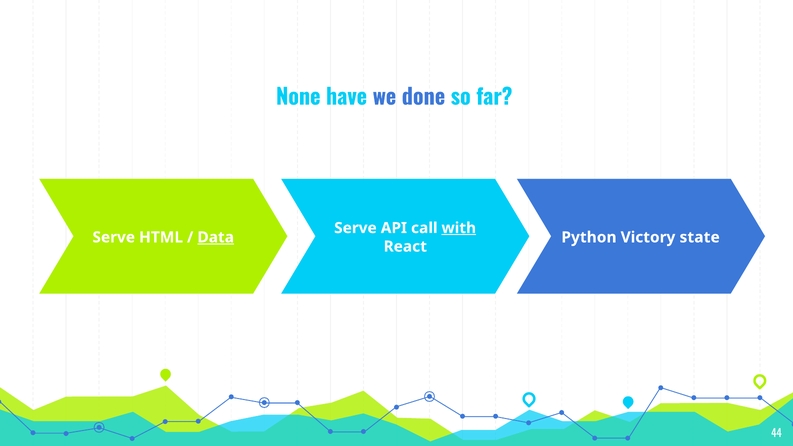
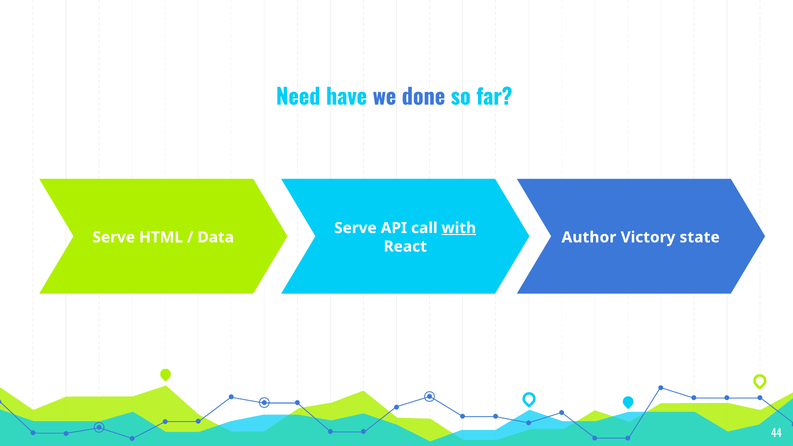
None: None -> Need
Data underline: present -> none
Python: Python -> Author
